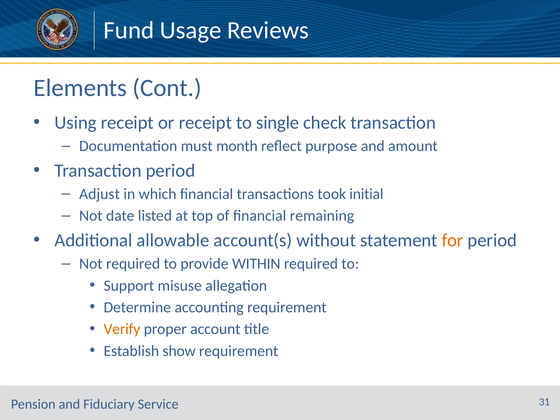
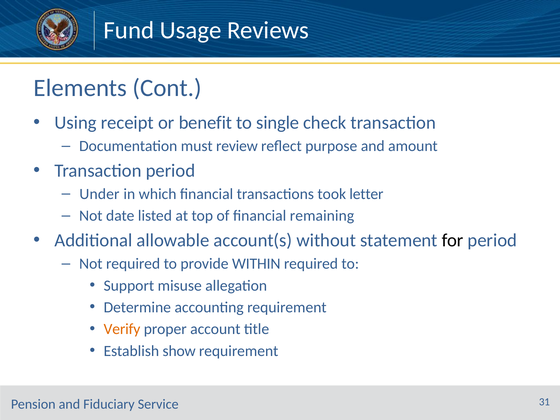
or receipt: receipt -> benefit
month: month -> review
Adjust: Adjust -> Under
initial: initial -> letter
for colour: orange -> black
